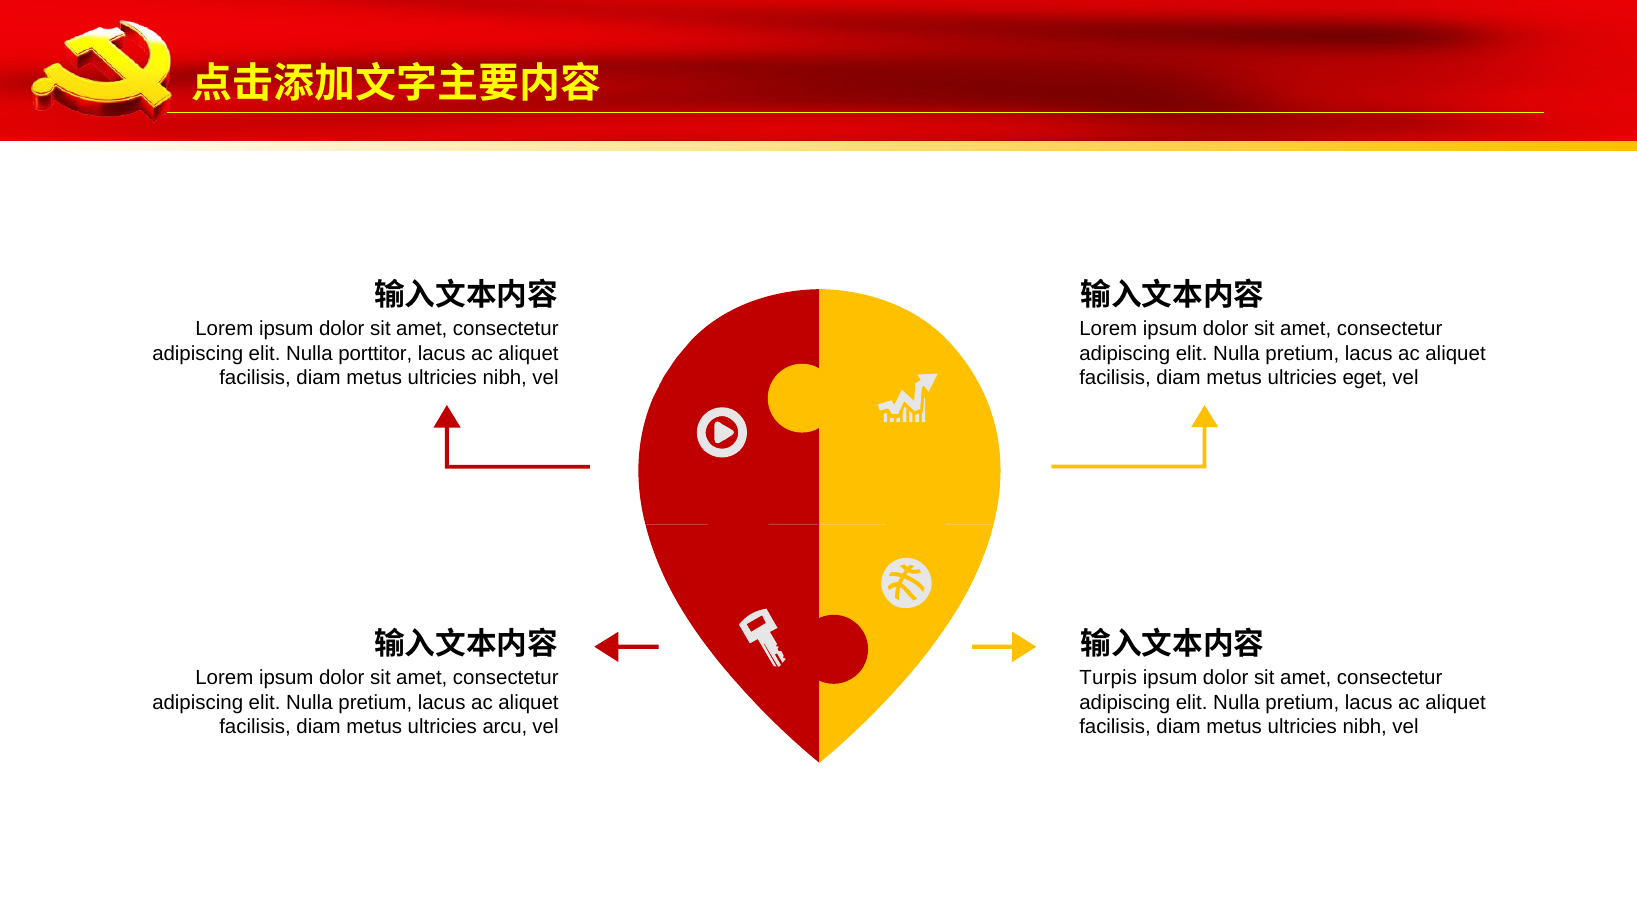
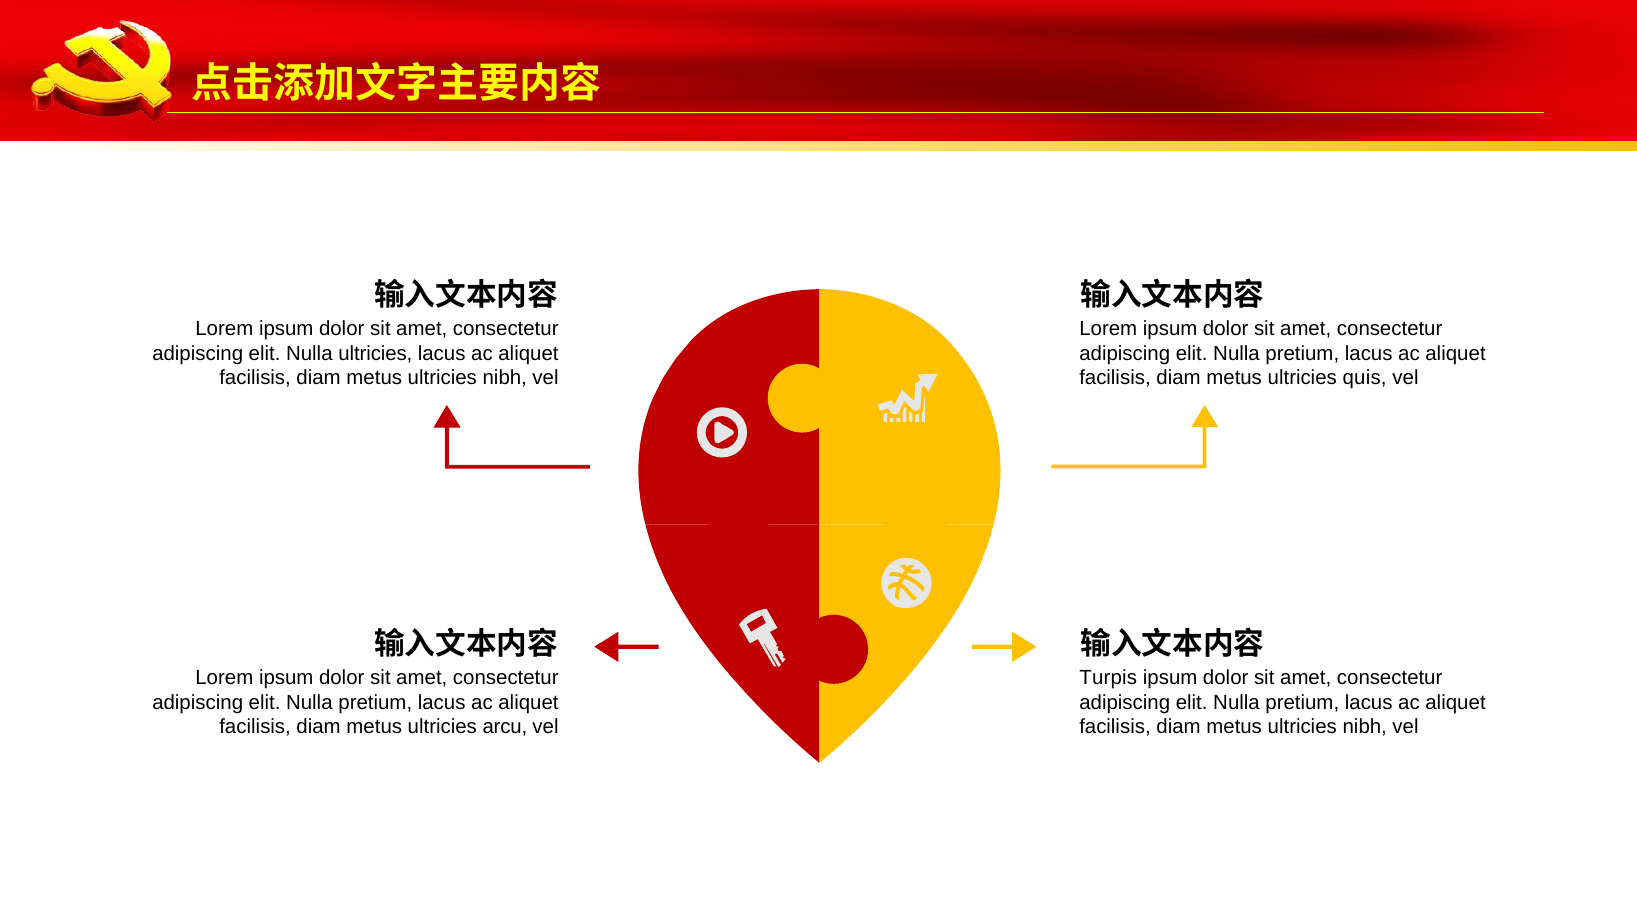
Nulla porttitor: porttitor -> ultricies
eget: eget -> quis
